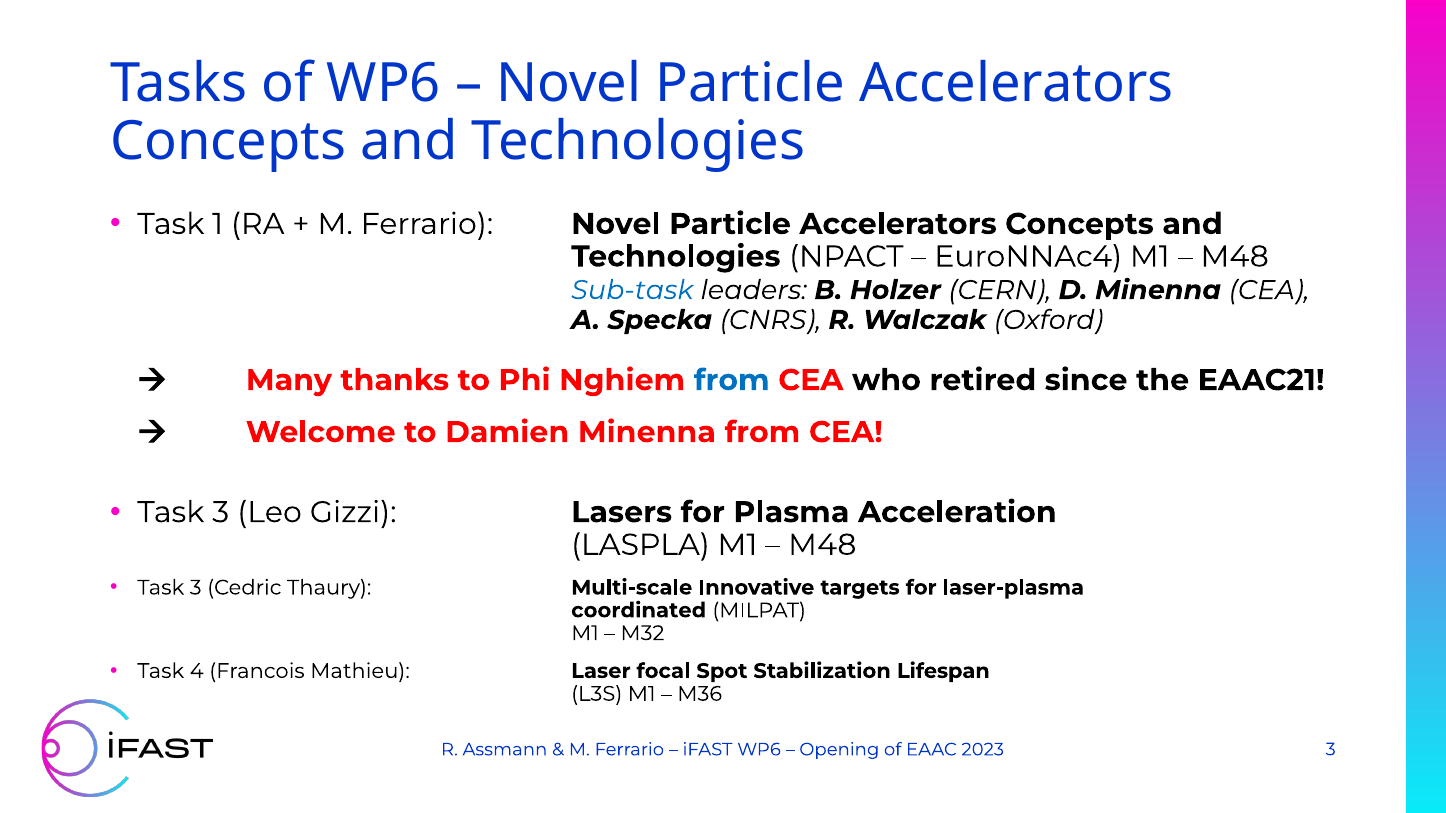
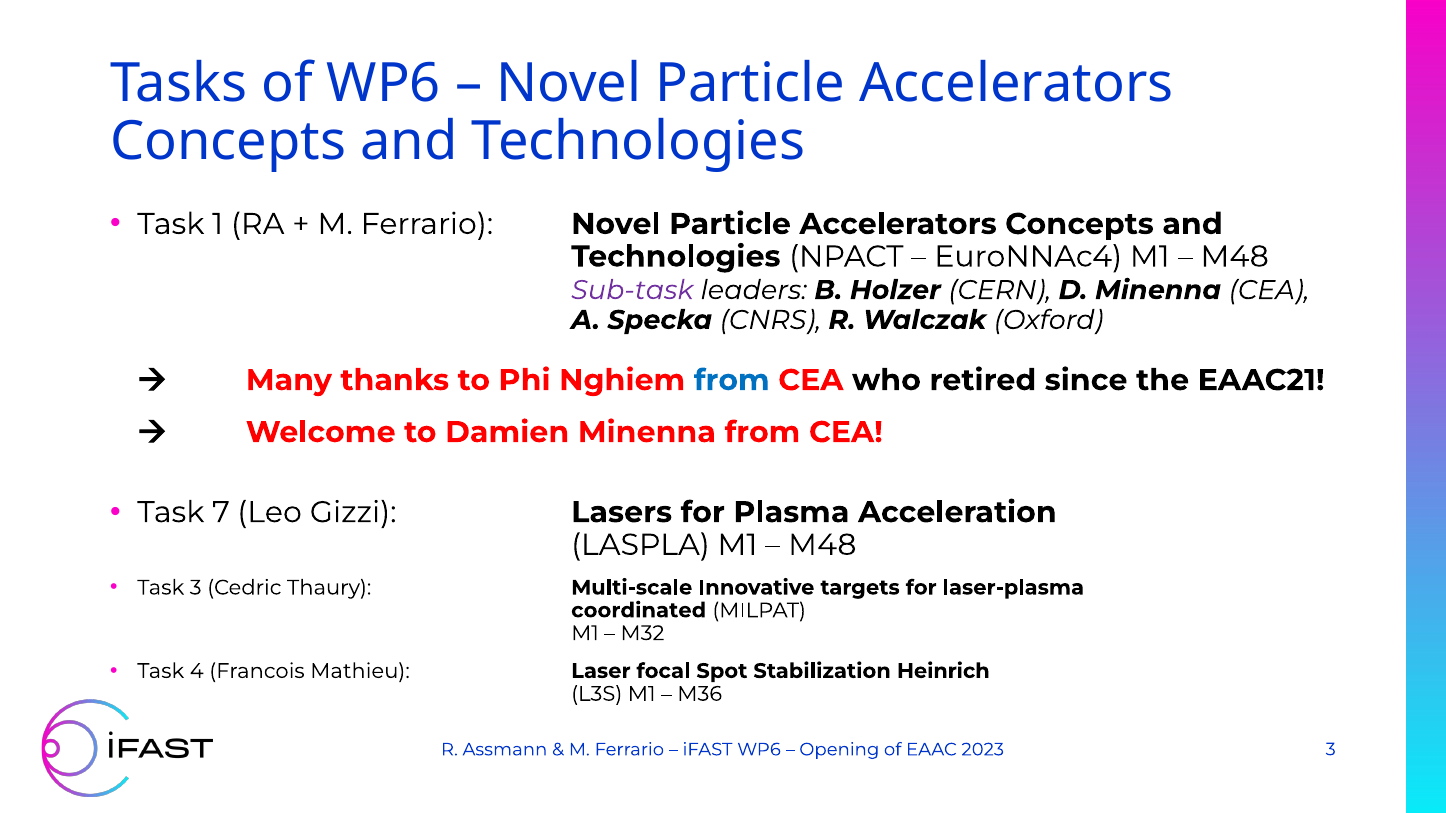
Sub-task colour: blue -> purple
3 at (221, 513): 3 -> 7
Lifespan: Lifespan -> Heinrich
